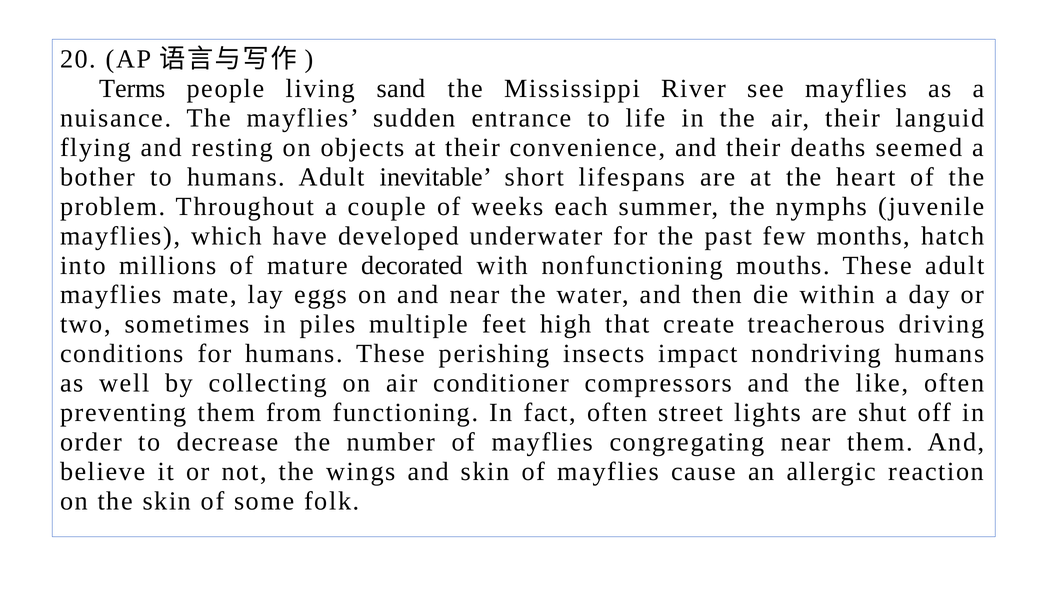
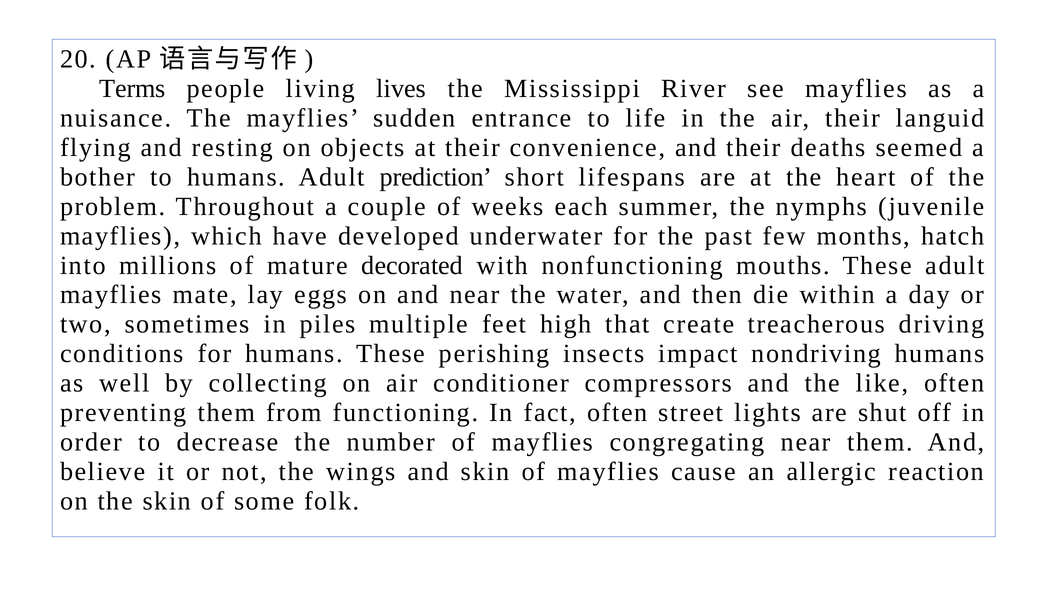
sand: sand -> lives
inevitable: inevitable -> prediction
